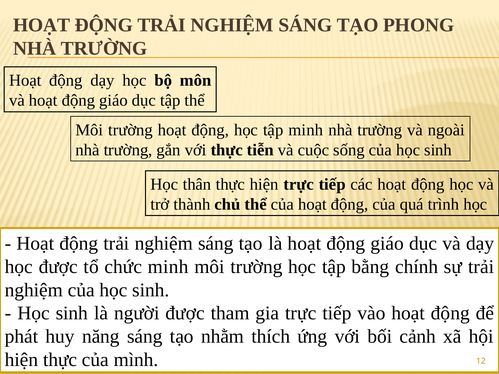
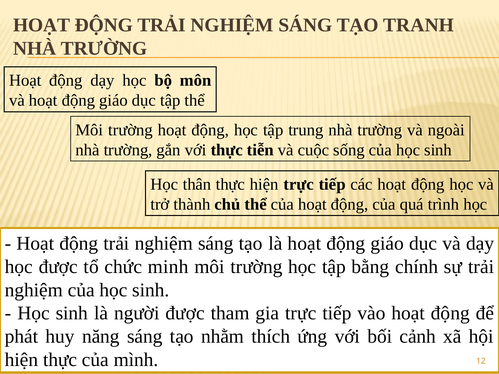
PHONG: PHONG -> TRANH
tập minh: minh -> trung
